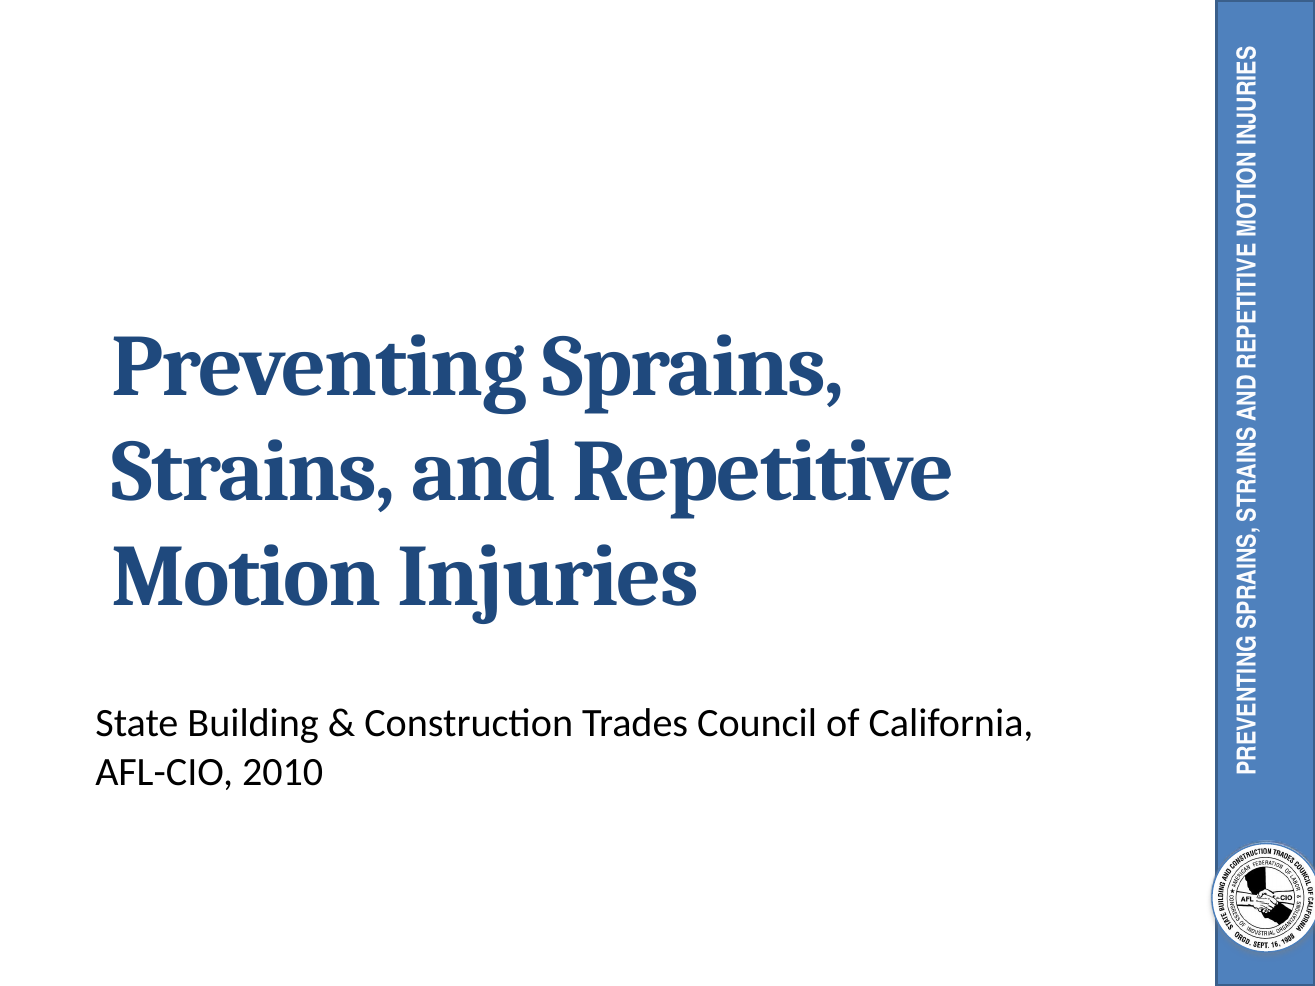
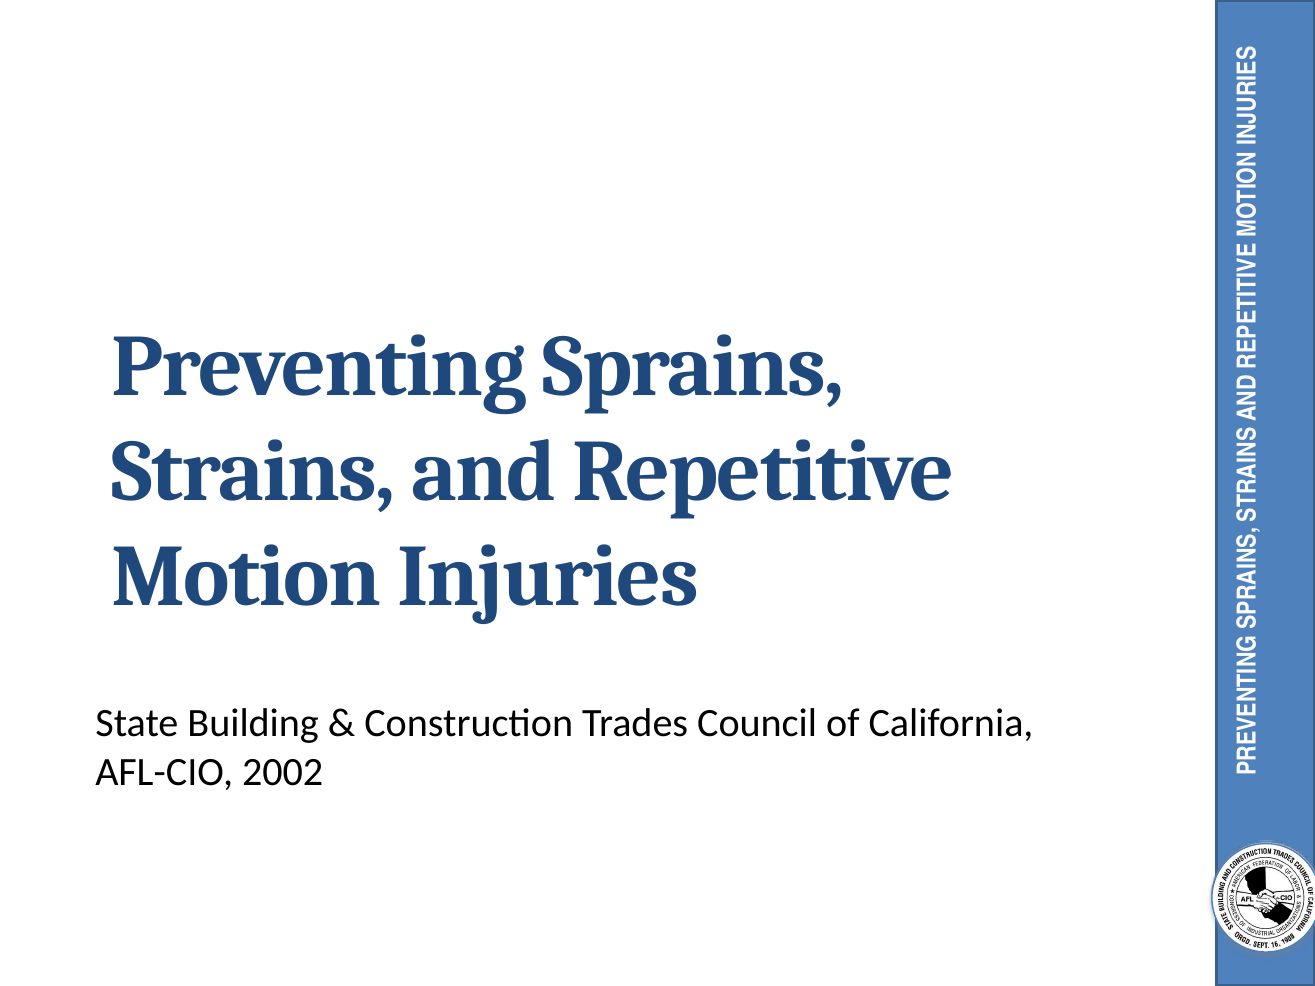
2010: 2010 -> 2002
